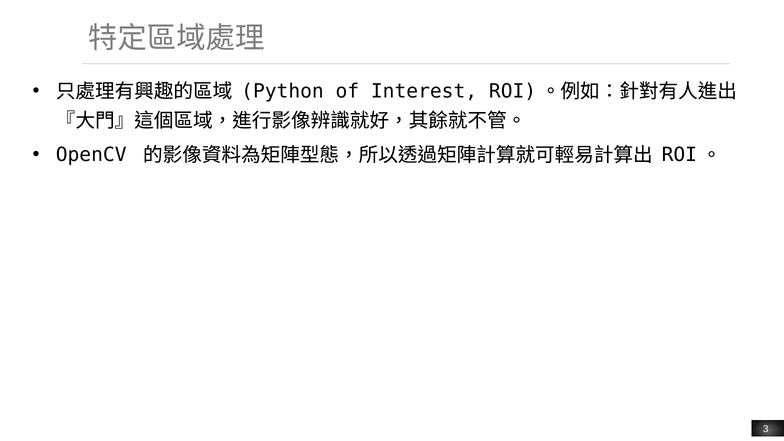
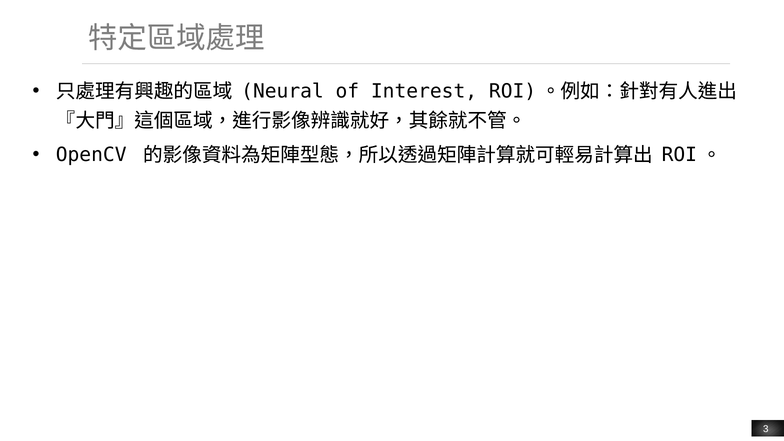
Python: Python -> Neural
